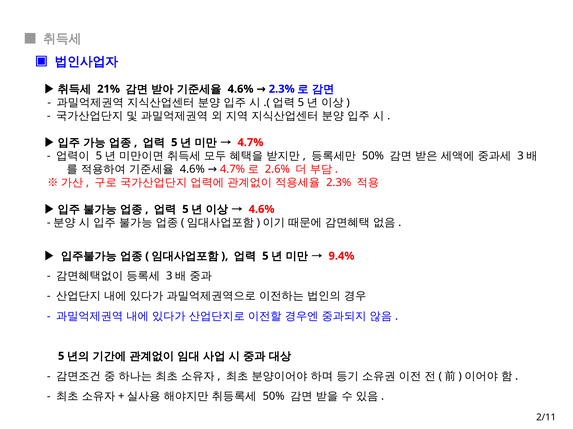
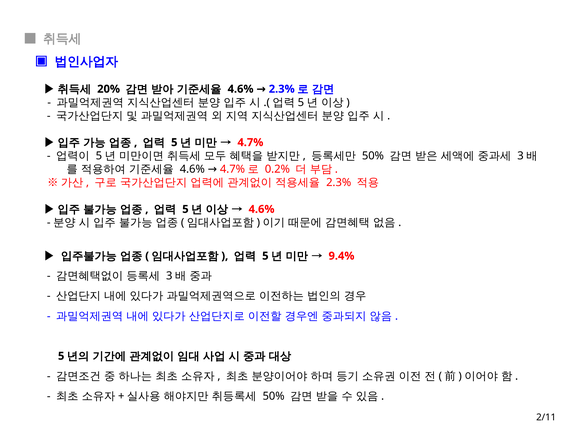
21%: 21% -> 20%
2.6%: 2.6% -> 0.2%
